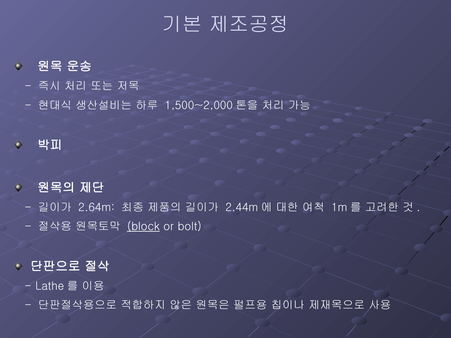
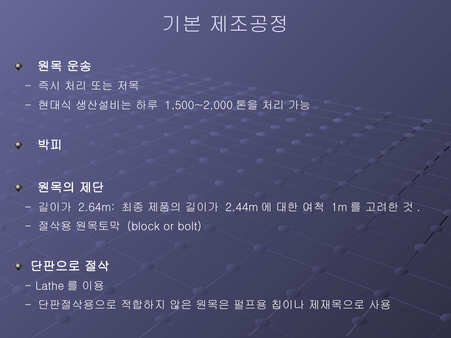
block underline: present -> none
